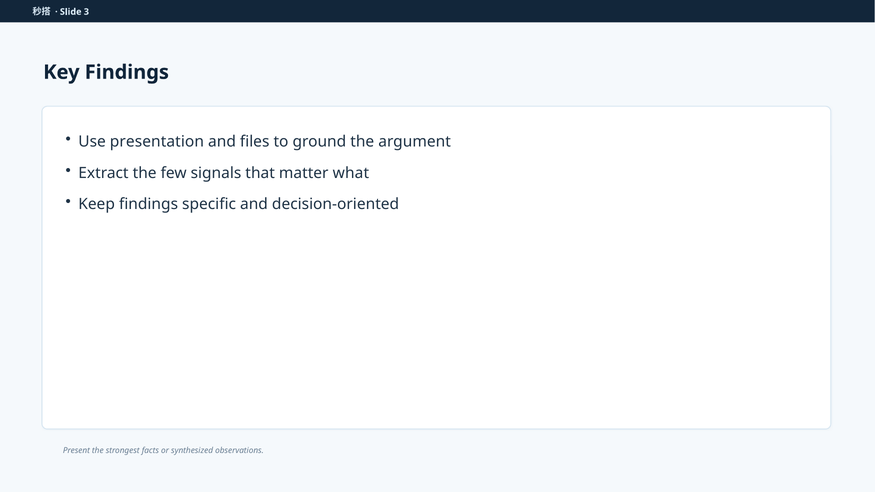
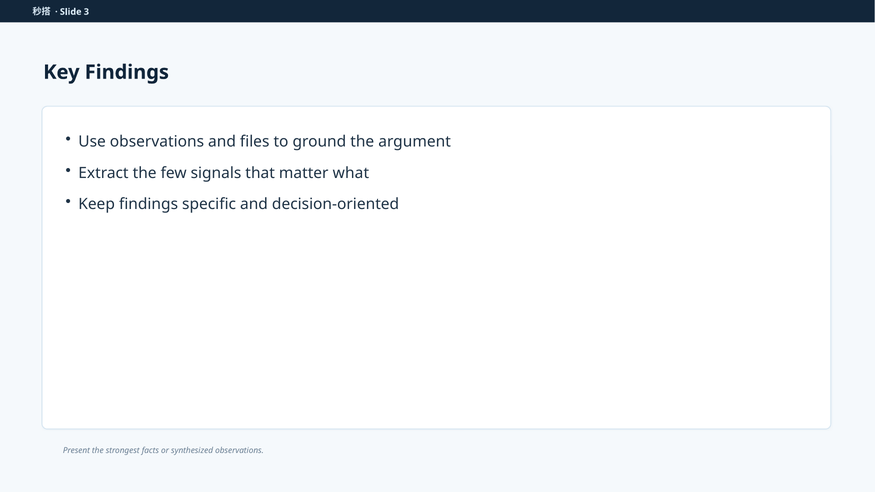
Use presentation: presentation -> observations
